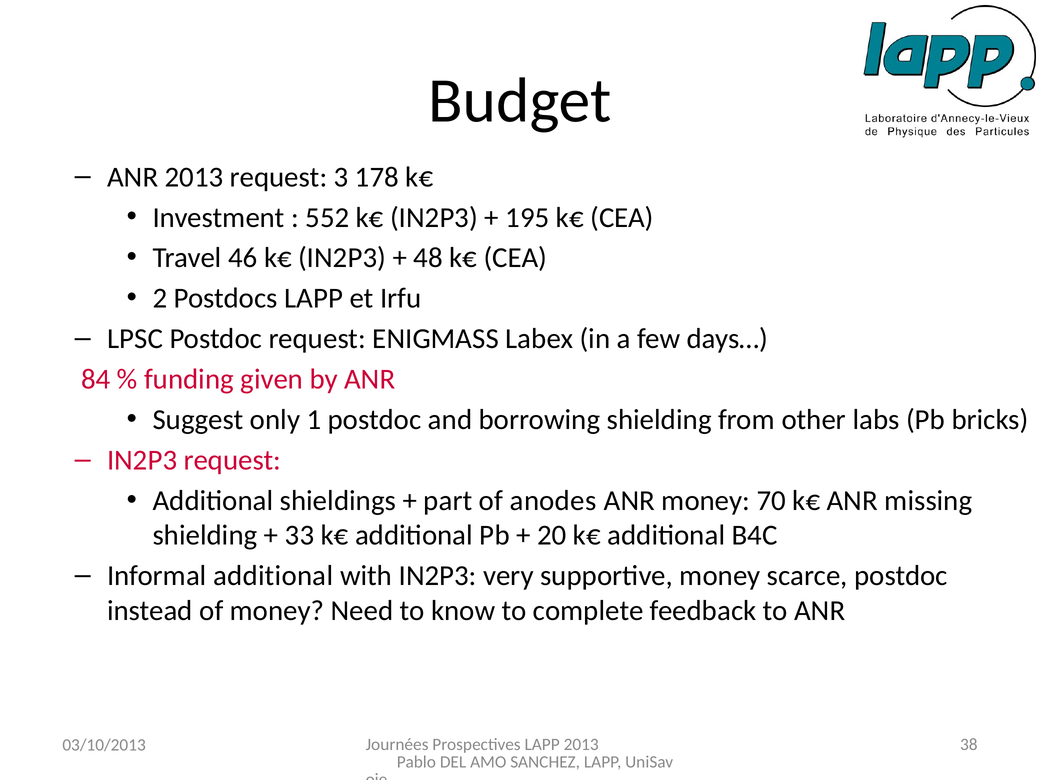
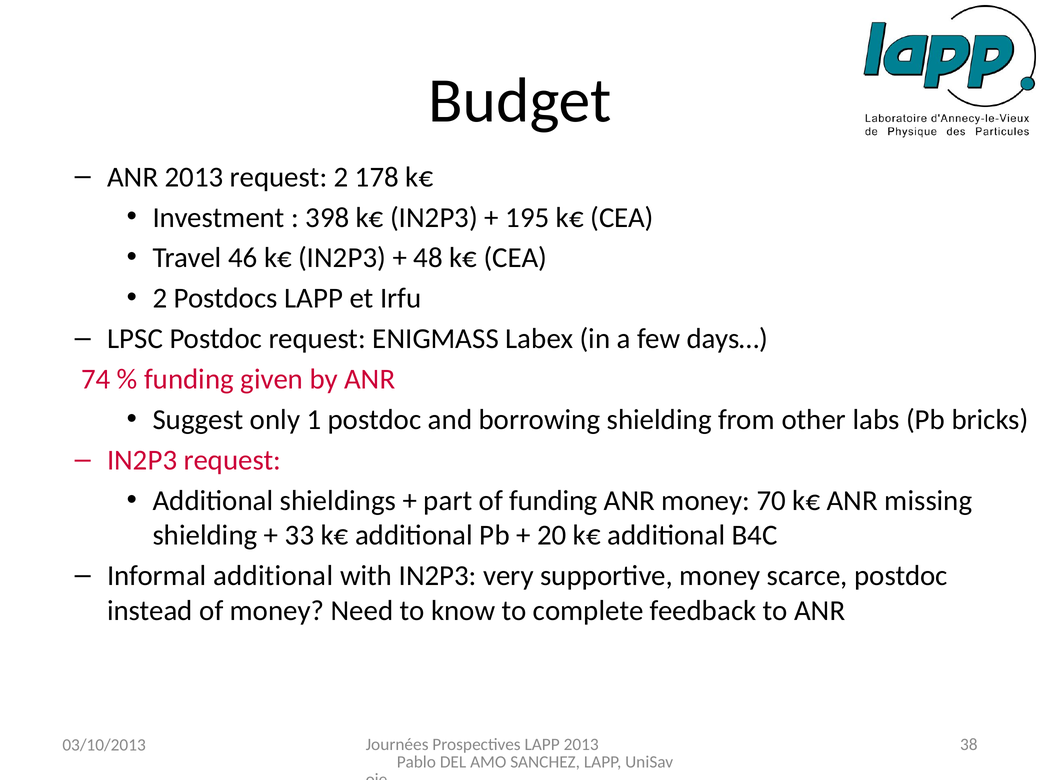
request 3: 3 -> 2
552: 552 -> 398
84: 84 -> 74
of anodes: anodes -> funding
